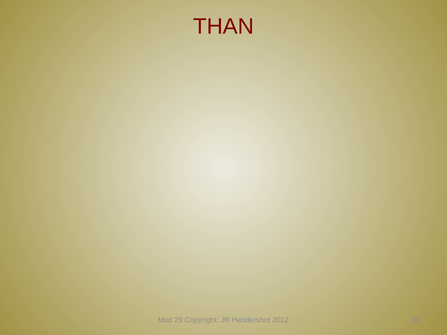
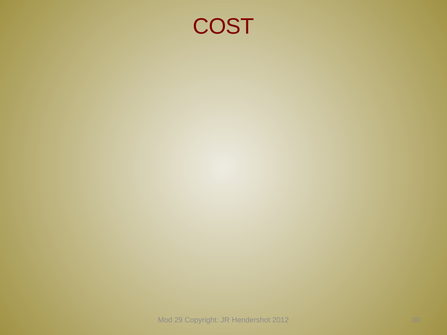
THAN: THAN -> COST
